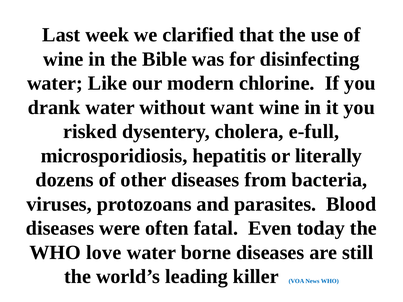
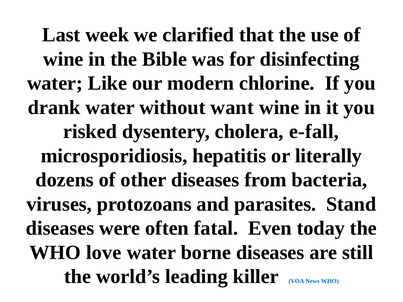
e-full: e-full -> e-fall
Blood: Blood -> Stand
